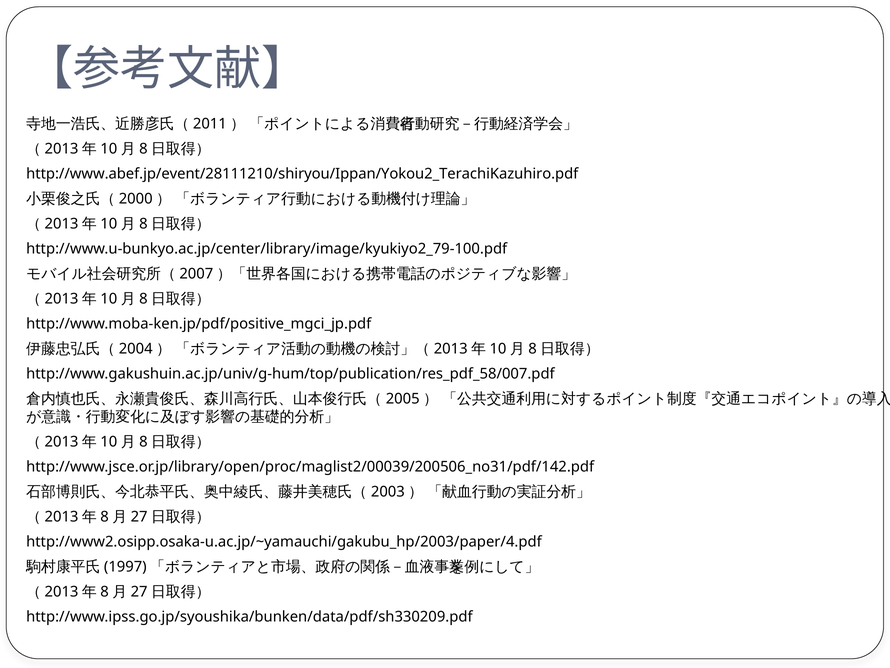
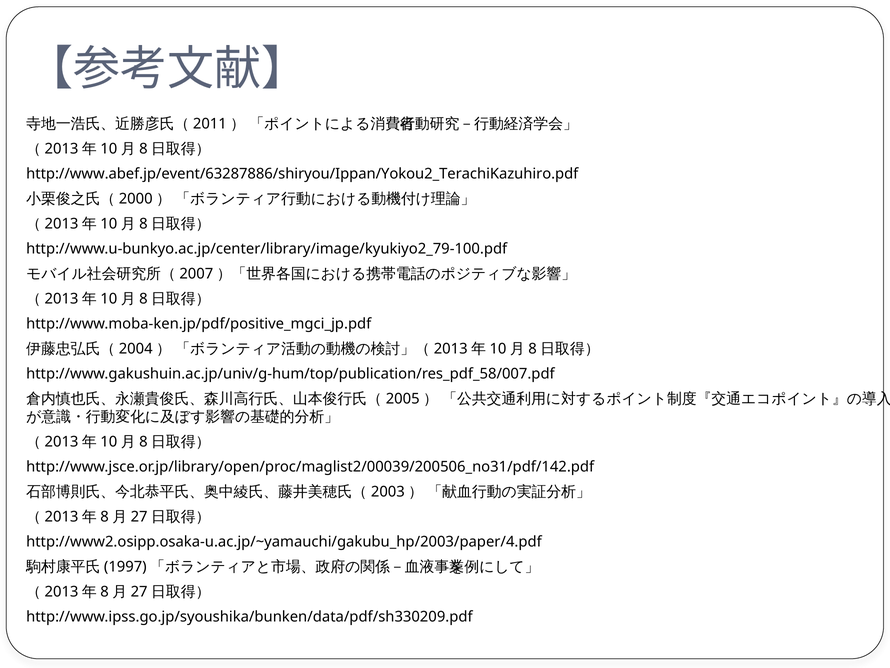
http://www.abef.jp/event/28111210/shiryou/Ippan/Yokou2_TerachiKazuhiro.pdf: http://www.abef.jp/event/28111210/shiryou/Ippan/Yokou2_TerachiKazuhiro.pdf -> http://www.abef.jp/event/63287886/shiryou/Ippan/Yokou2_TerachiKazuhiro.pdf
